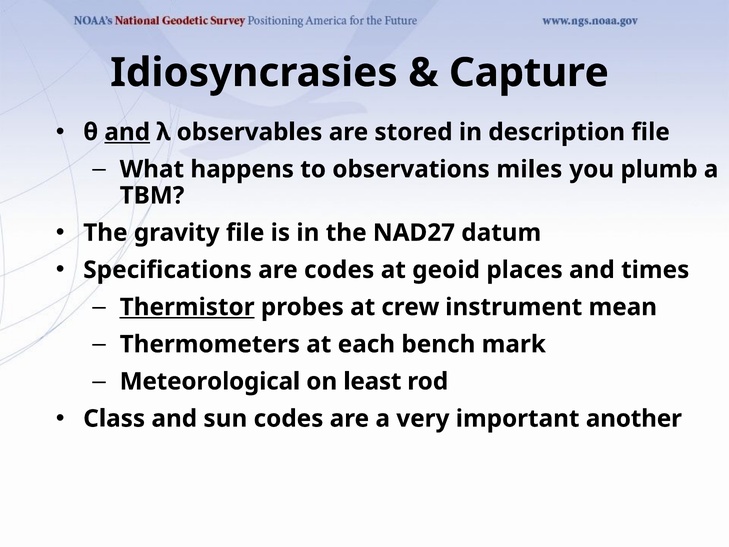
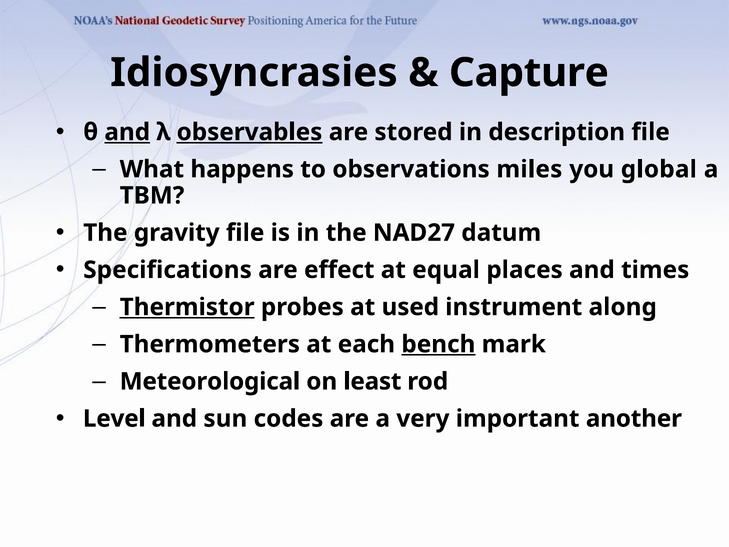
observables underline: none -> present
plumb: plumb -> global
are codes: codes -> effect
geoid: geoid -> equal
crew: crew -> used
mean: mean -> along
bench underline: none -> present
Class: Class -> Level
